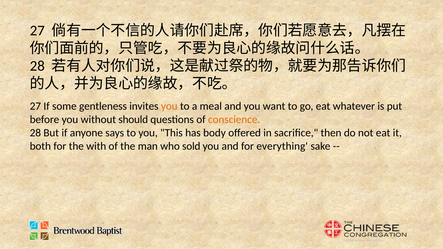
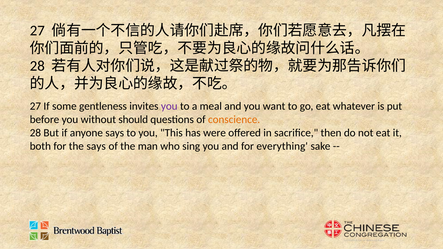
you at (169, 106) colour: orange -> purple
body: body -> were
the with: with -> says
sold: sold -> sing
